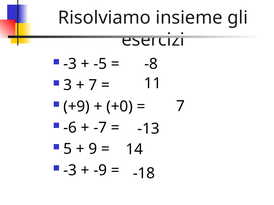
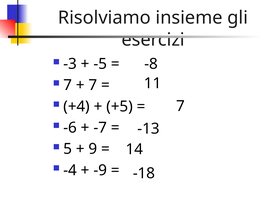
3 at (68, 85): 3 -> 7
+9: +9 -> +4
+0: +0 -> +5
-3 at (70, 171): -3 -> -4
